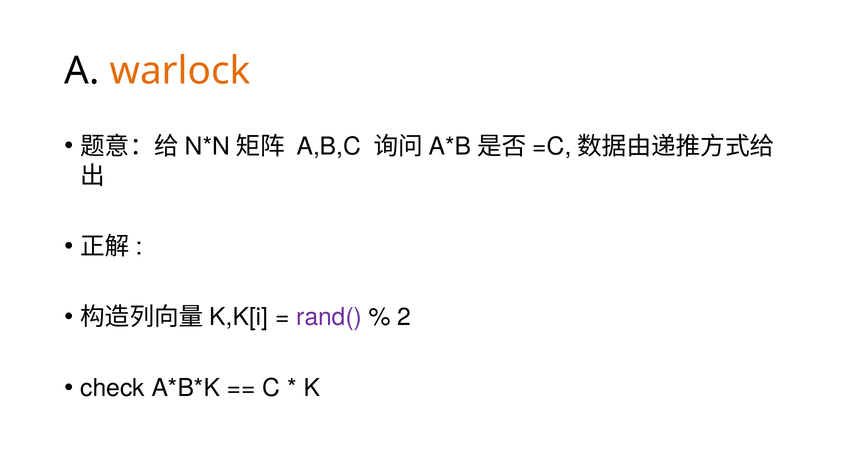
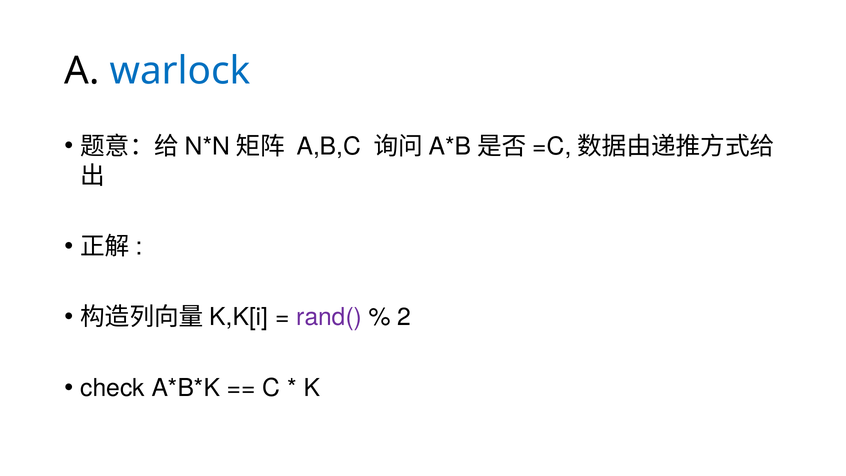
warlock colour: orange -> blue
